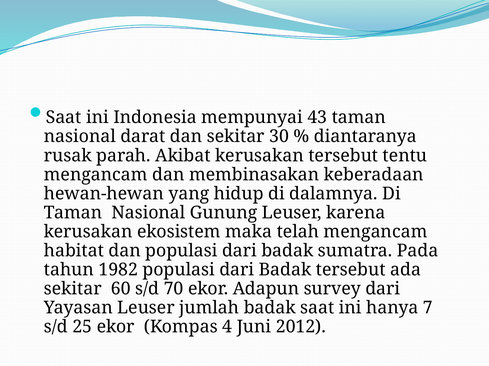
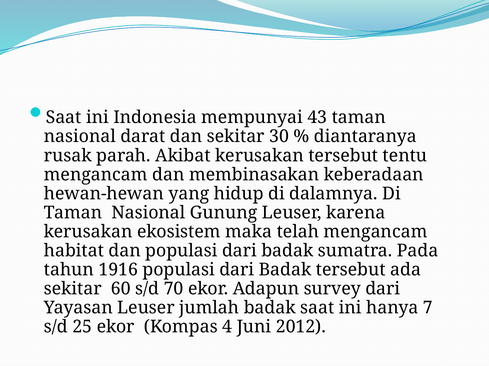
1982: 1982 -> 1916
